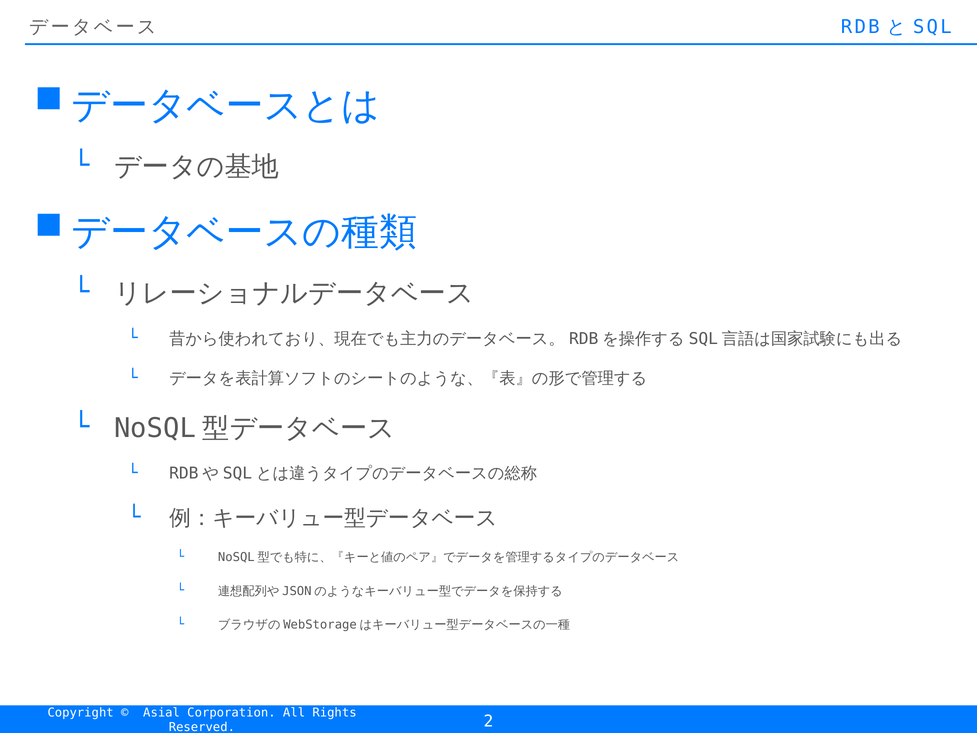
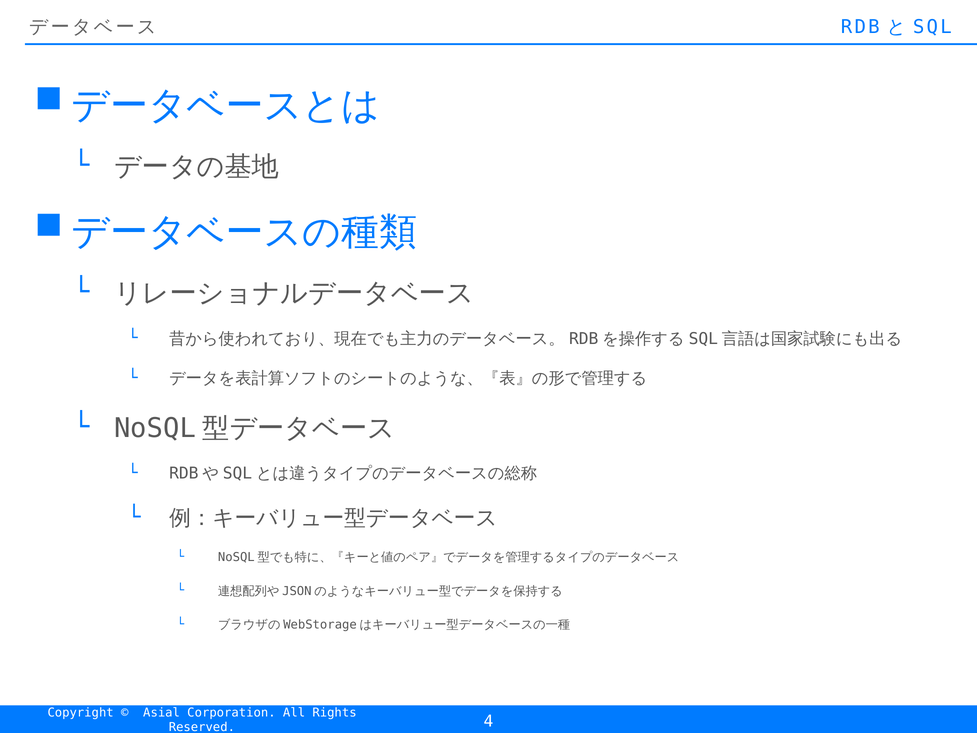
2: 2 -> 4
